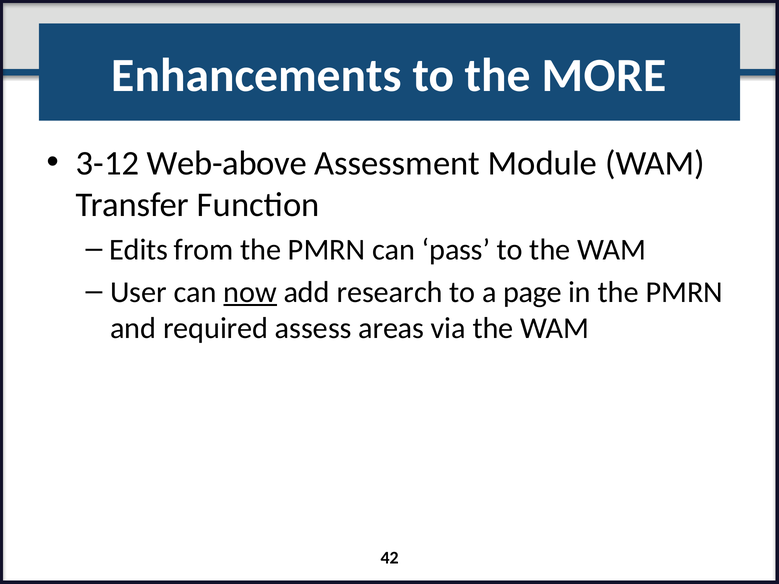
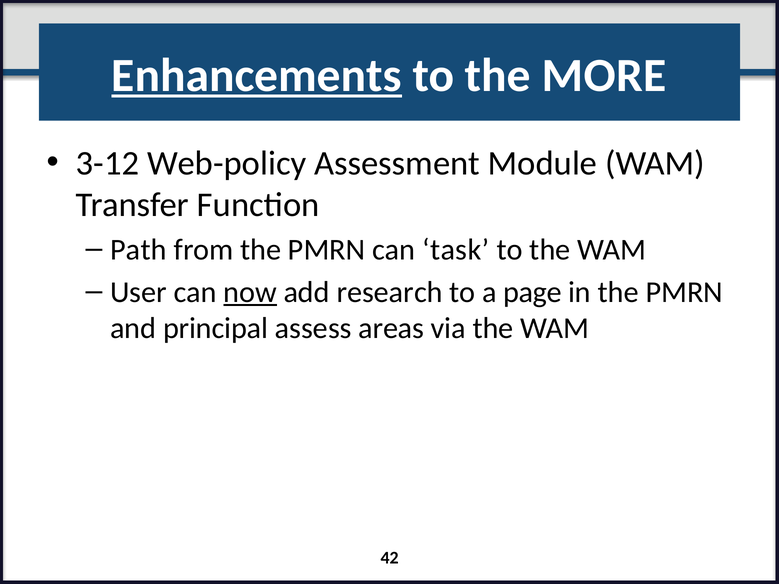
Enhancements underline: none -> present
Web-above: Web-above -> Web-policy
Edits: Edits -> Path
pass: pass -> task
required: required -> principal
